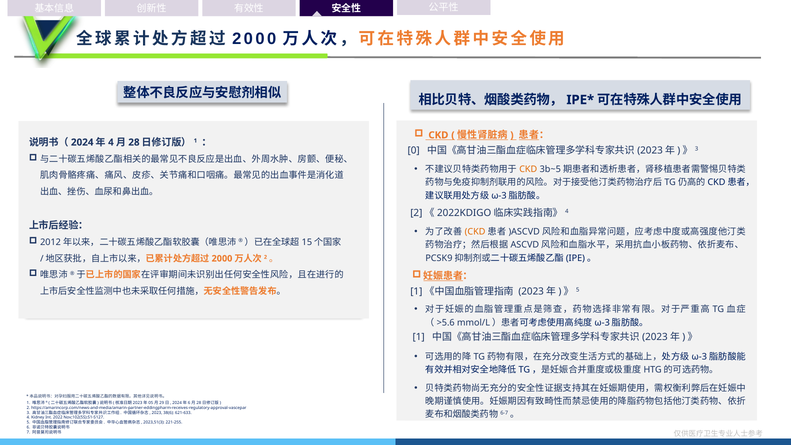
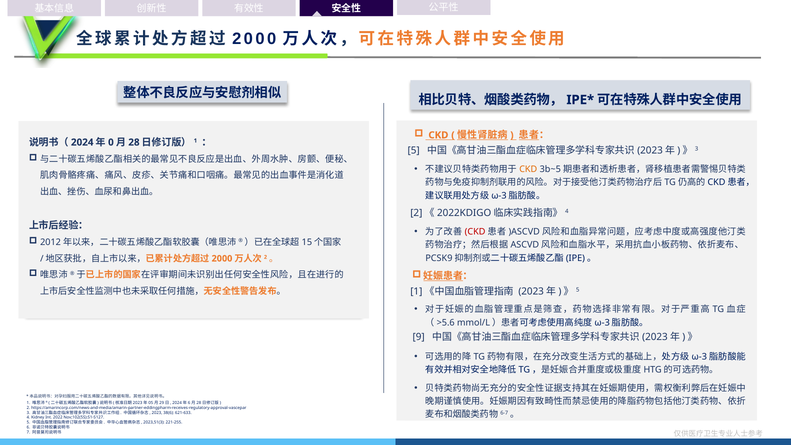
4 at (111, 142): 4 -> 0
0 at (414, 151): 0 -> 5
CKD at (475, 232) colour: orange -> red
1 at (419, 337): 1 -> 9
